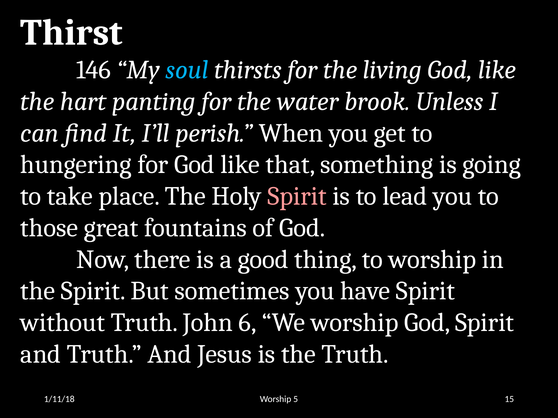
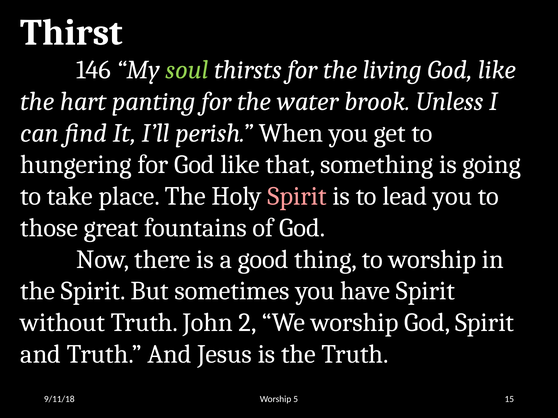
soul colour: light blue -> light green
6: 6 -> 2
1/11/18: 1/11/18 -> 9/11/18
